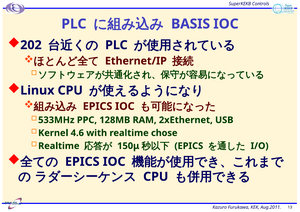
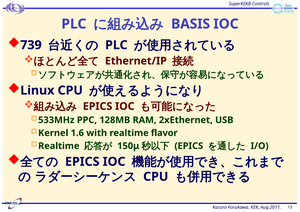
202: 202 -> 739
4.6: 4.6 -> 1.6
chose: chose -> flavor
